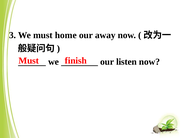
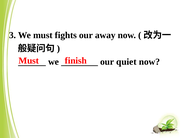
home: home -> fights
listen: listen -> quiet
